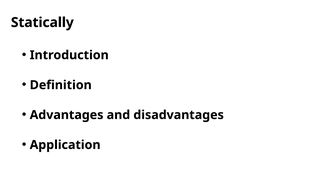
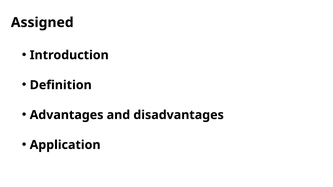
Statically: Statically -> Assigned
